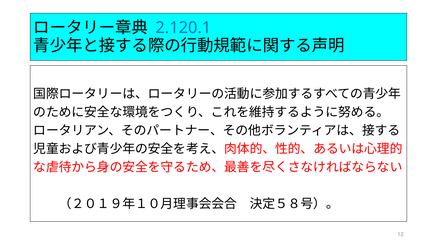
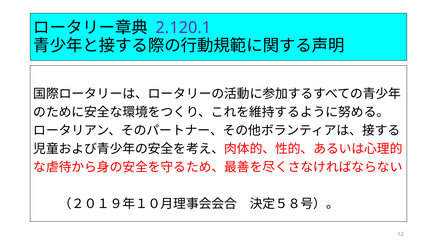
2.120.1 colour: blue -> purple
